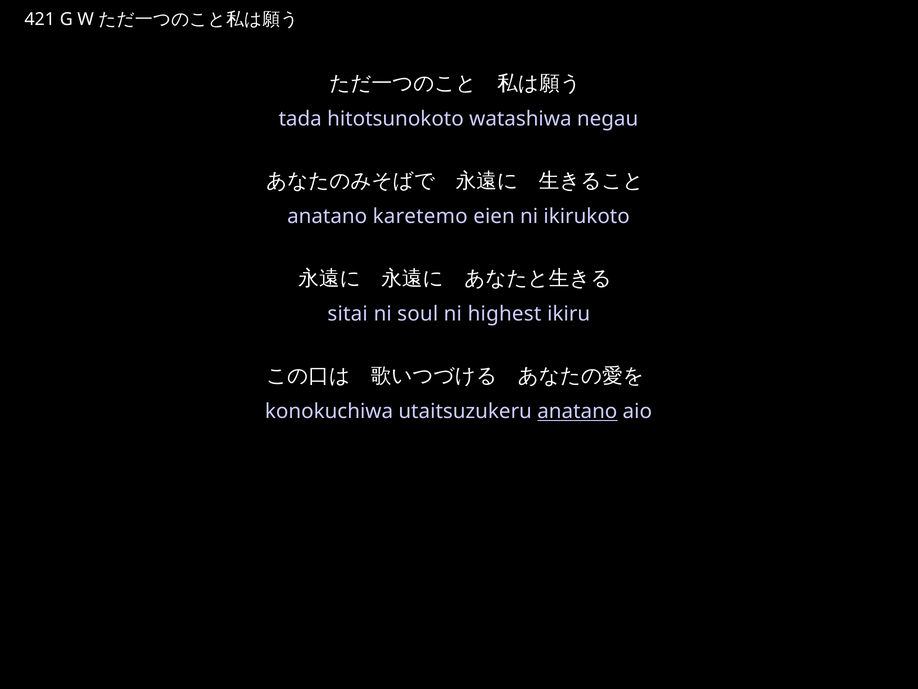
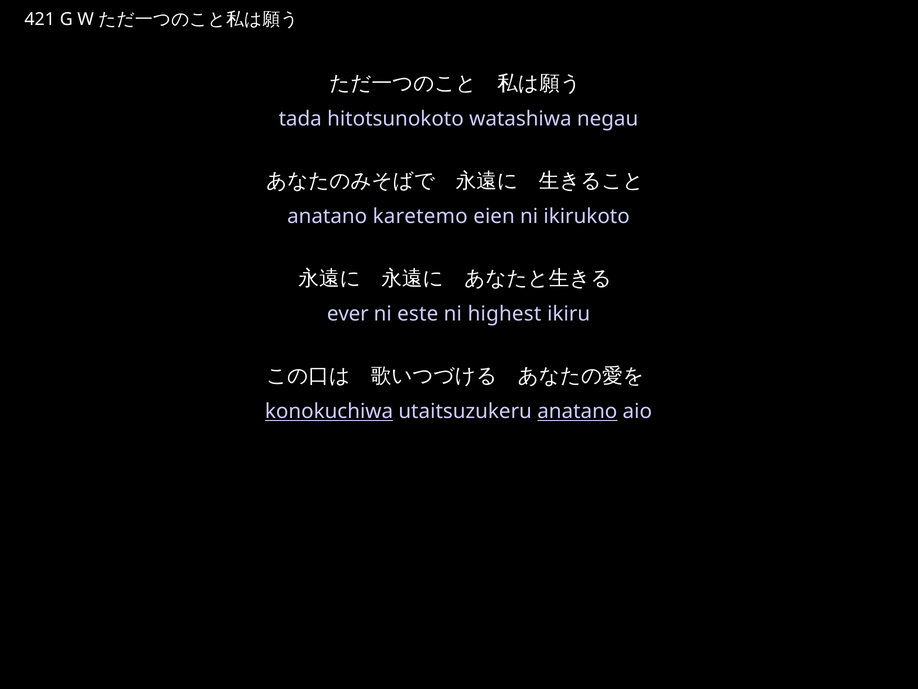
sitai: sitai -> ever
soul: soul -> este
konokuchiwa underline: none -> present
